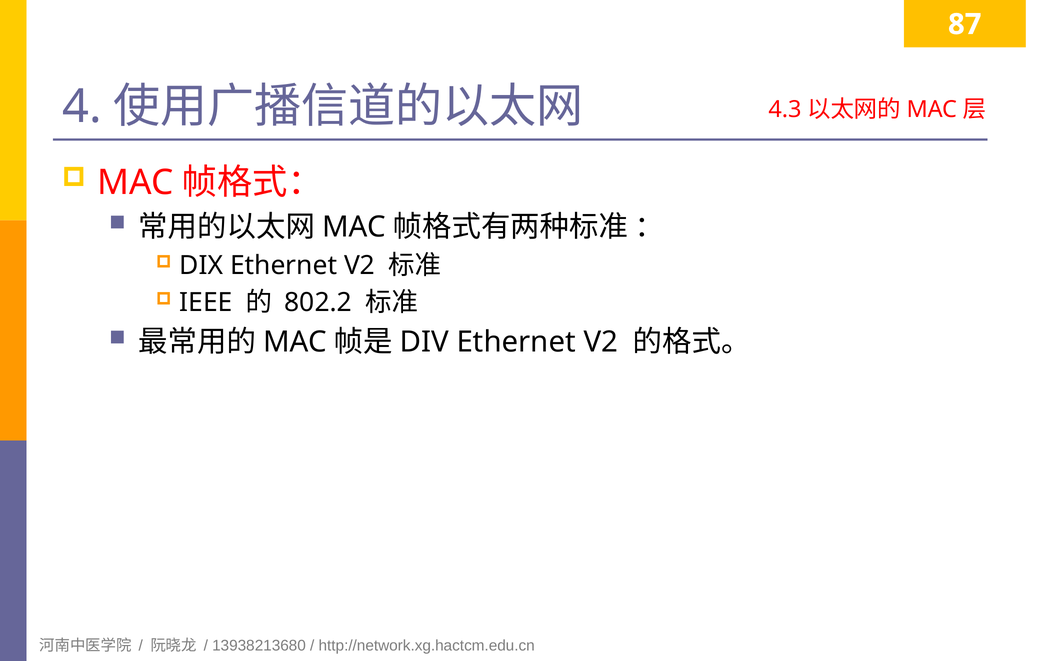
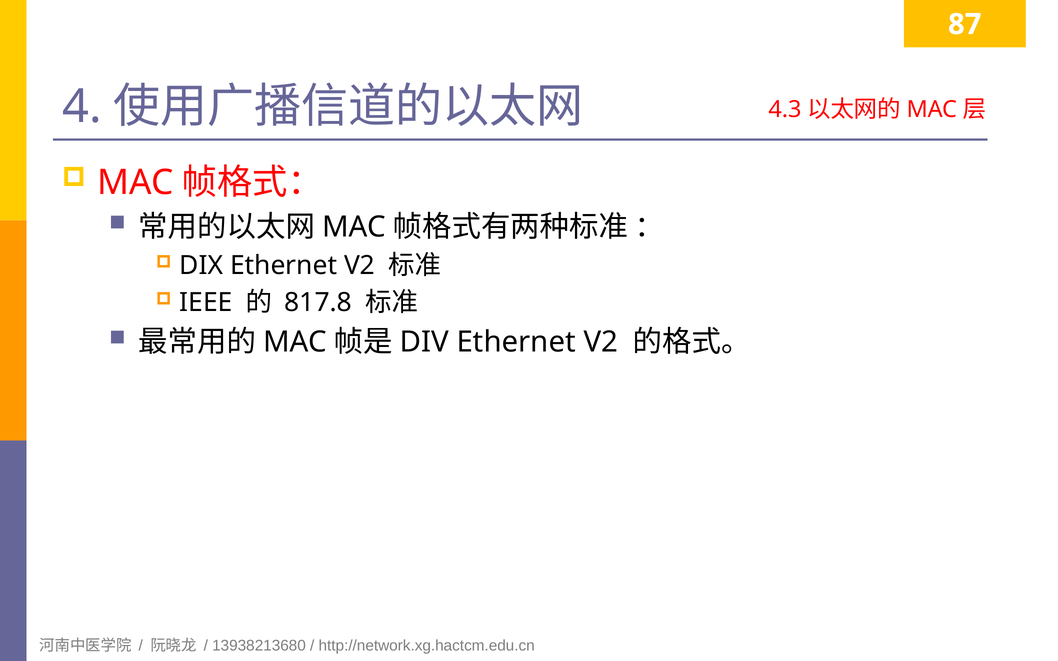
802.2: 802.2 -> 817.8
